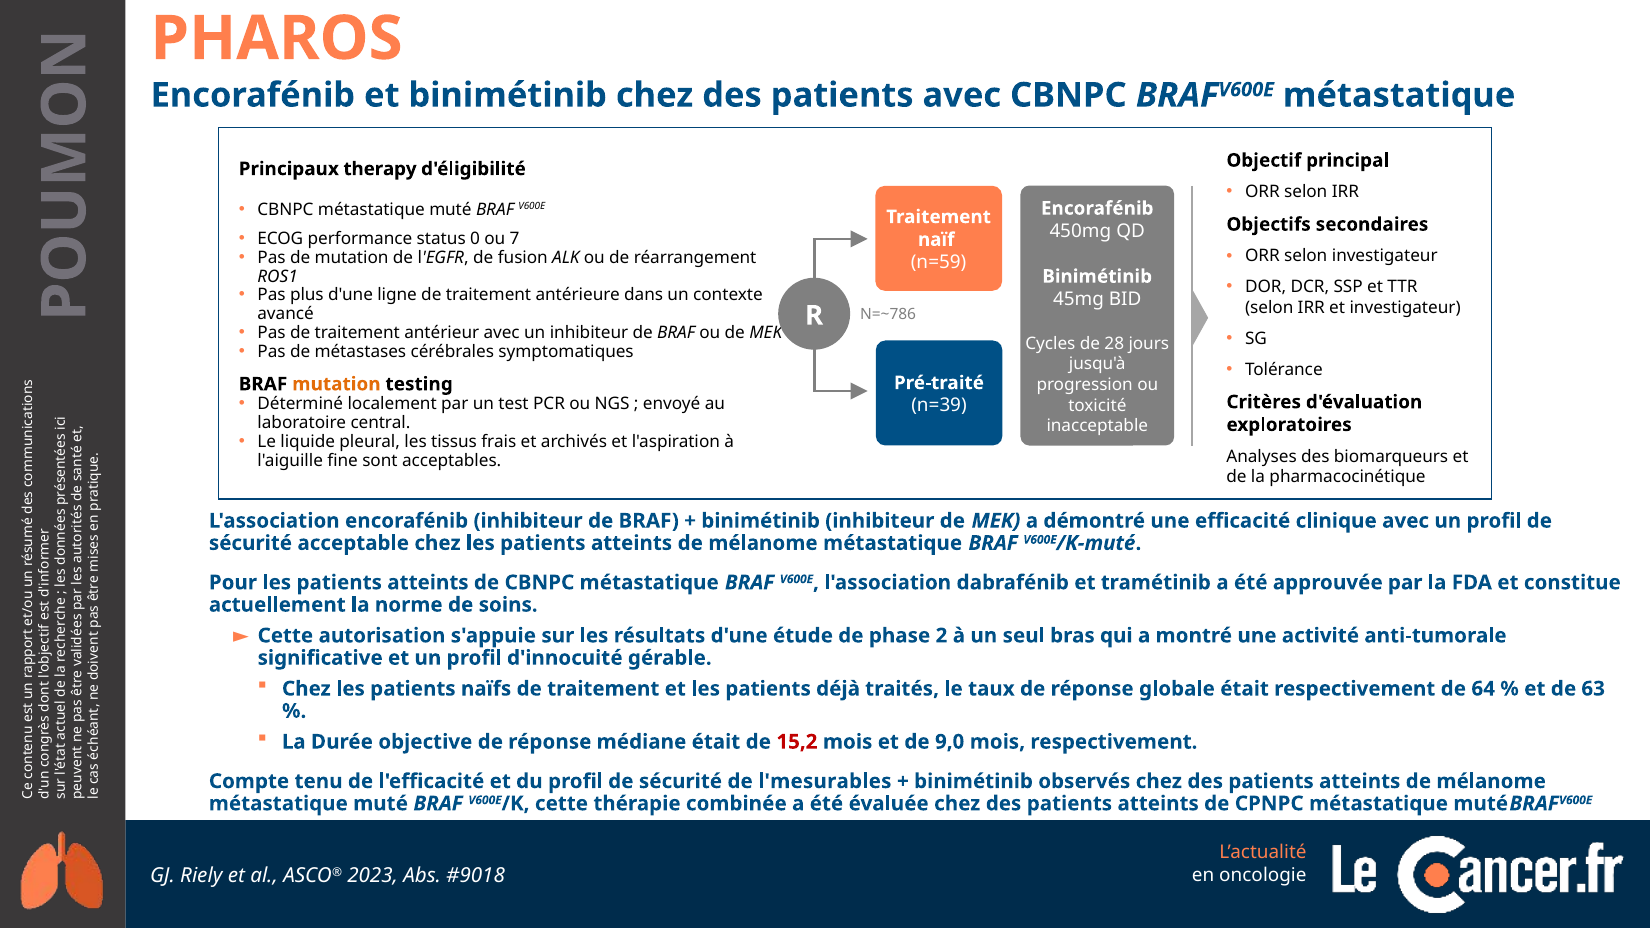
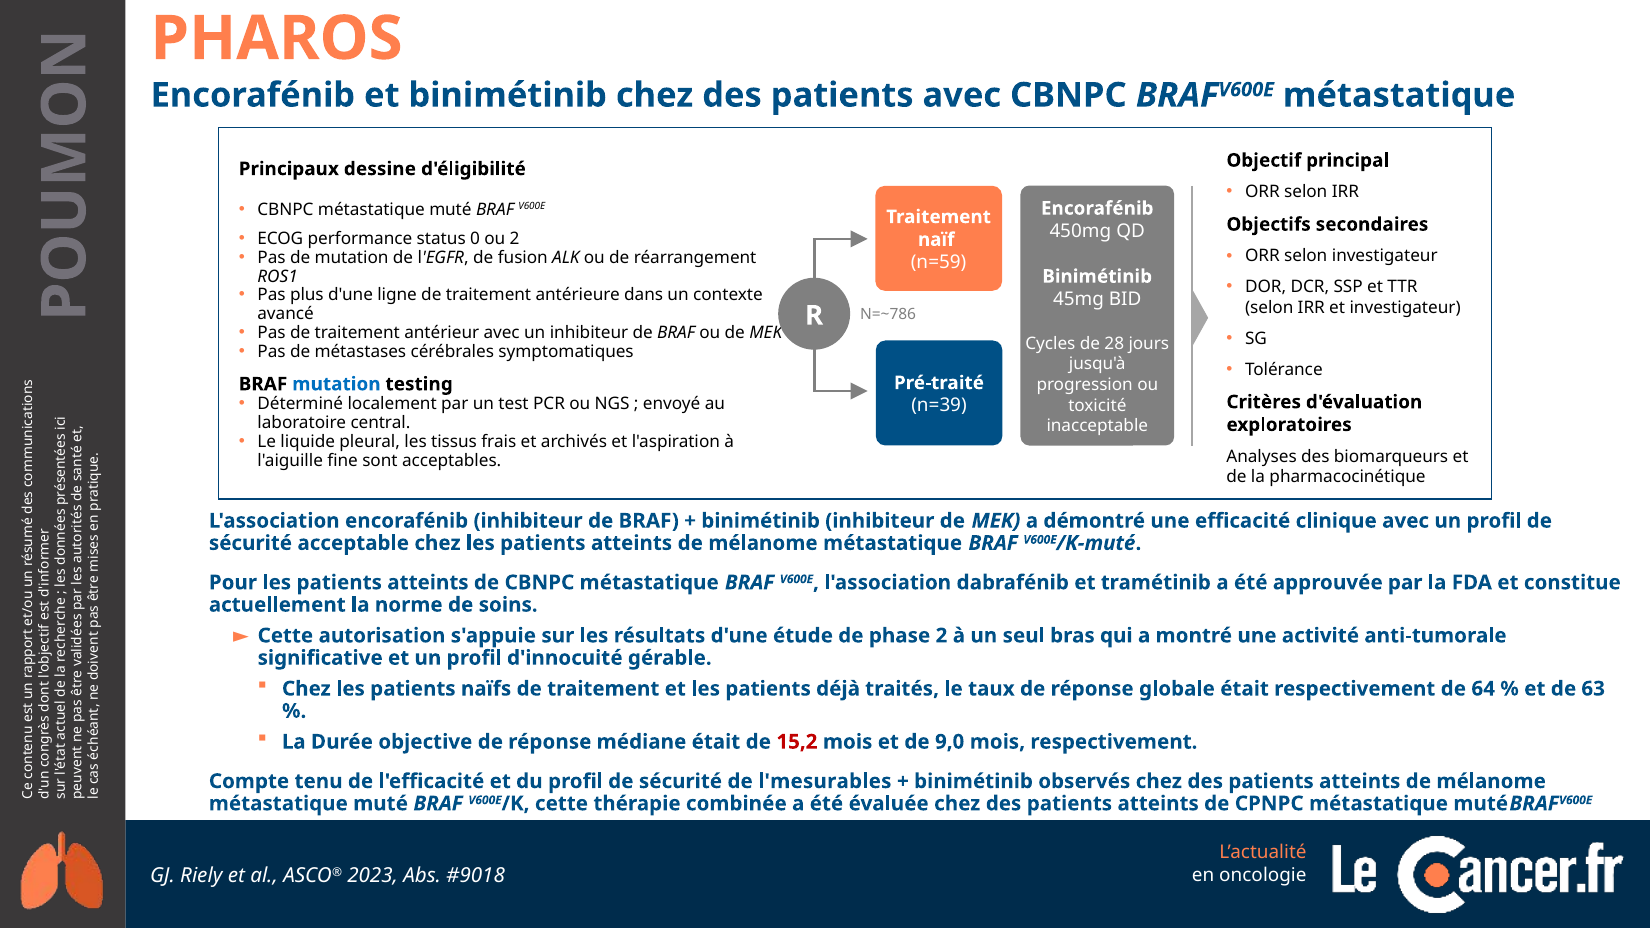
therapy: therapy -> dessine
ou 7: 7 -> 2
mutation at (336, 384) colour: orange -> blue
